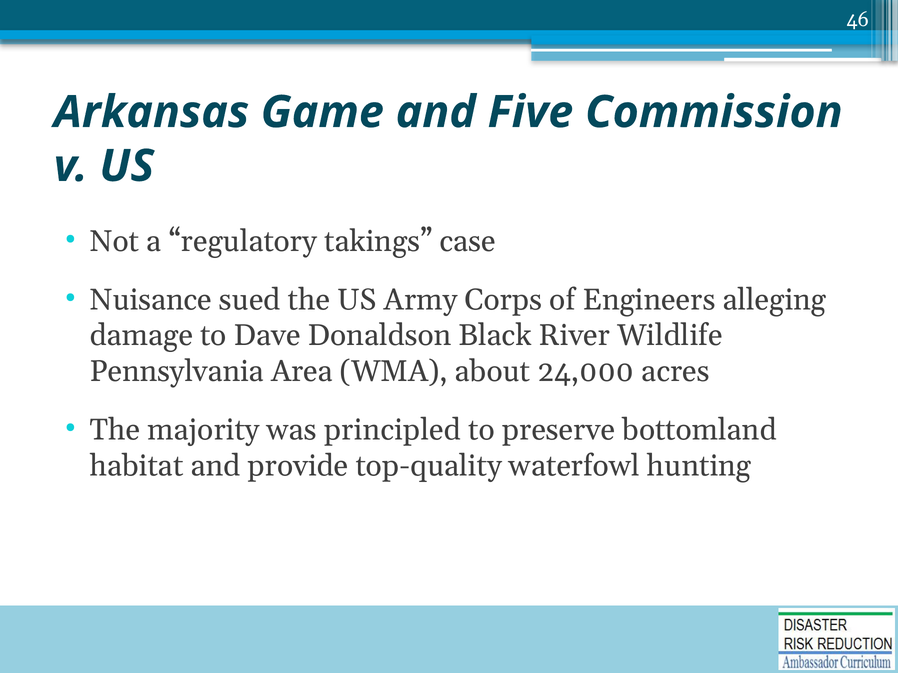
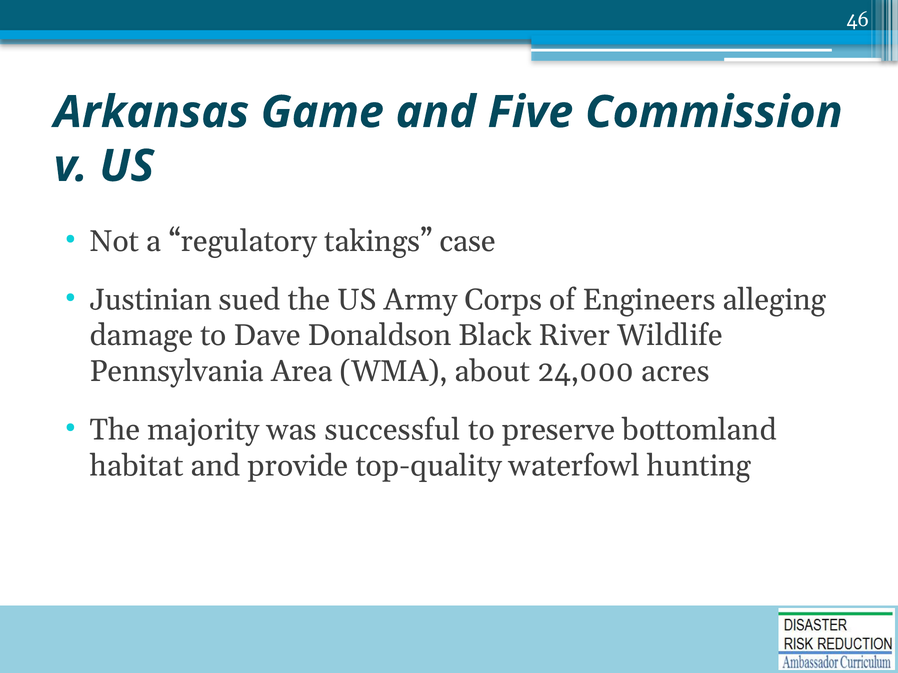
Nuisance: Nuisance -> Justinian
principled: principled -> successful
